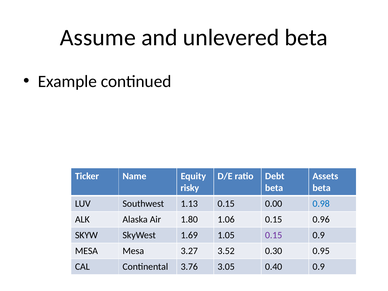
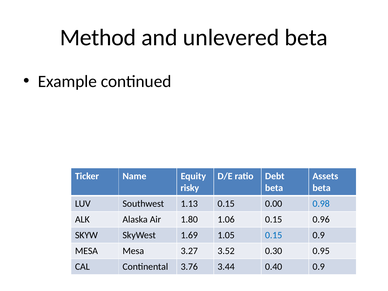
Assume: Assume -> Method
0.15 at (274, 235) colour: purple -> blue
3.05: 3.05 -> 3.44
